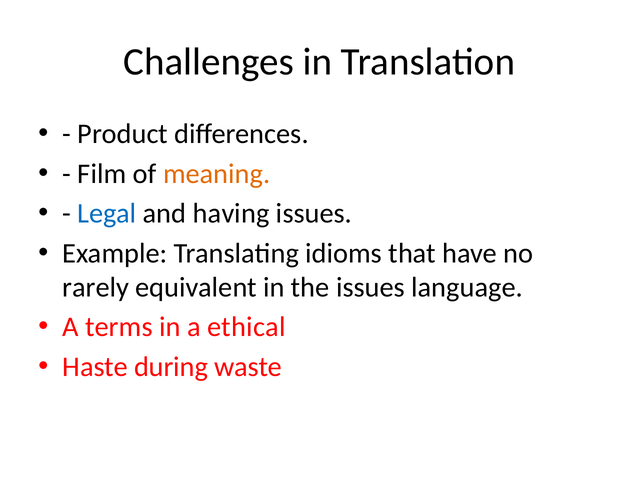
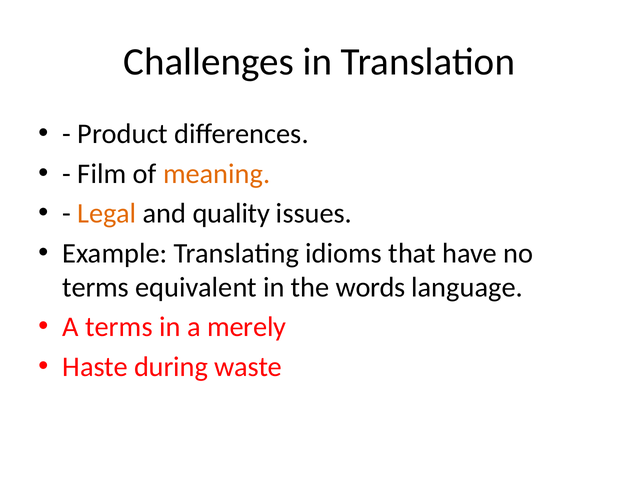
Legal colour: blue -> orange
having: having -> quality
rarely at (96, 287): rarely -> terms
the issues: issues -> words
ethical: ethical -> merely
